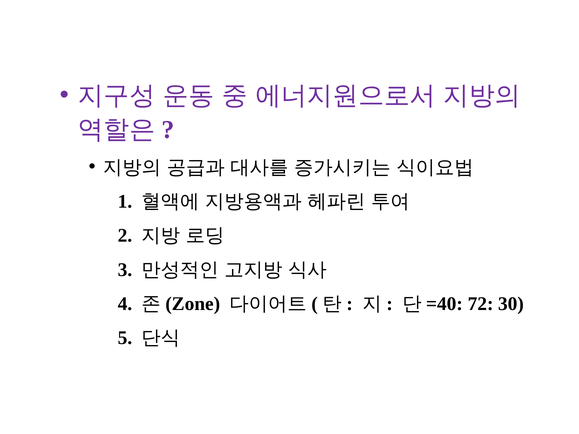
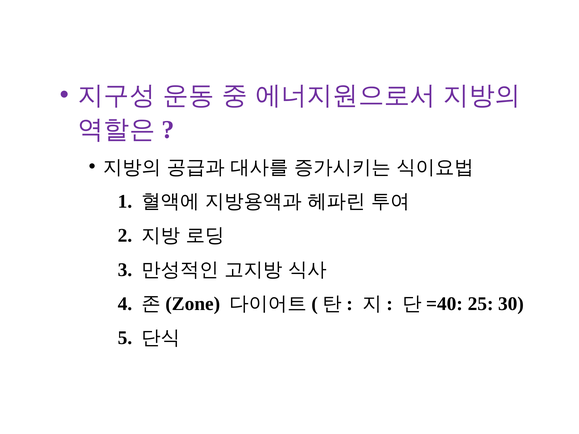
72: 72 -> 25
